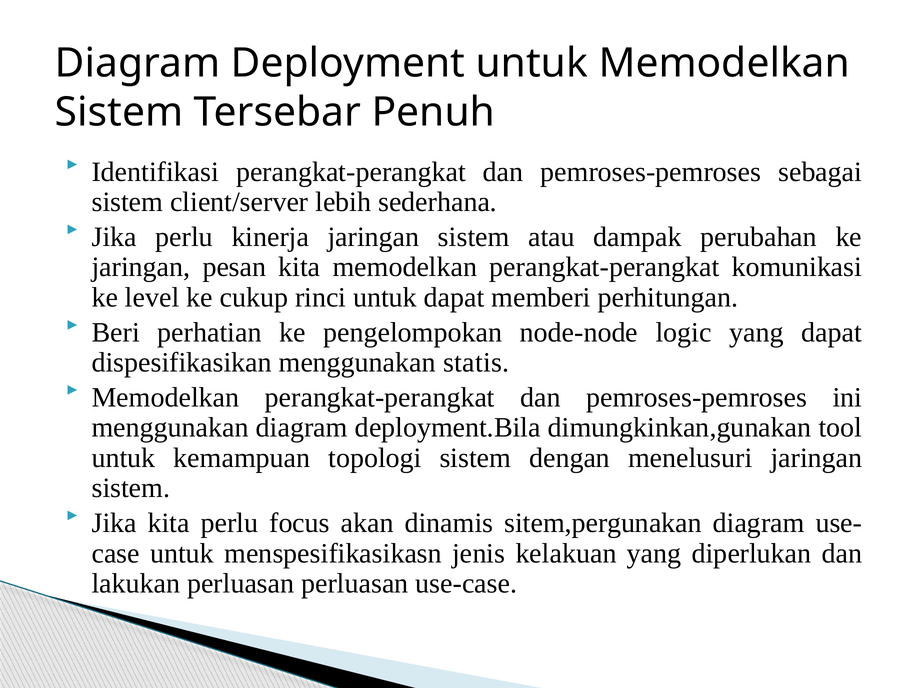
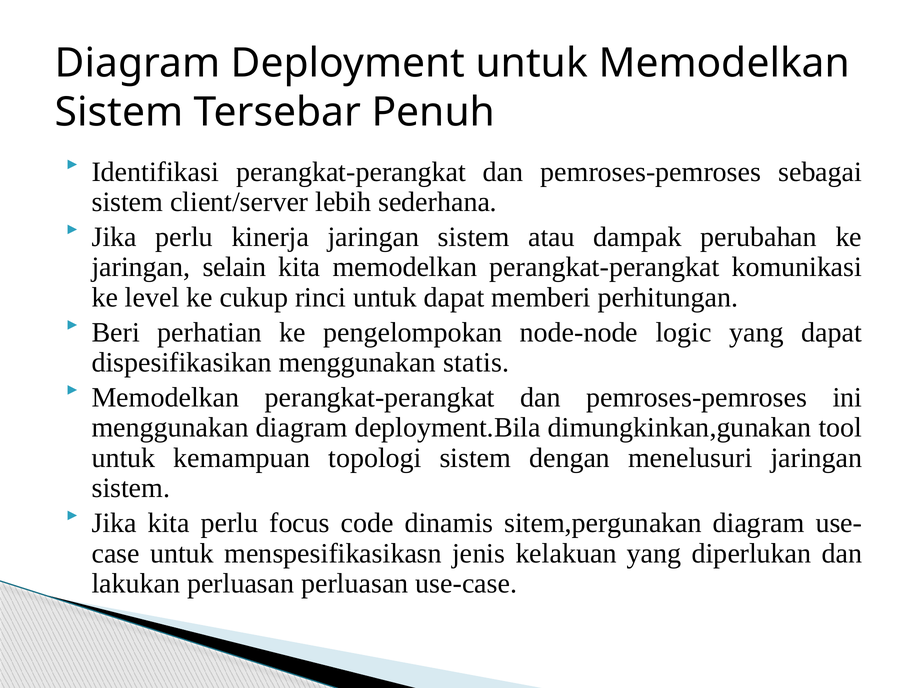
pesan: pesan -> selain
akan: akan -> code
